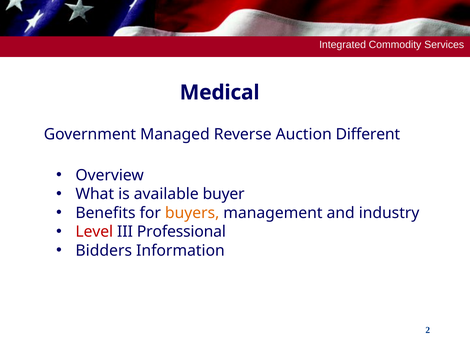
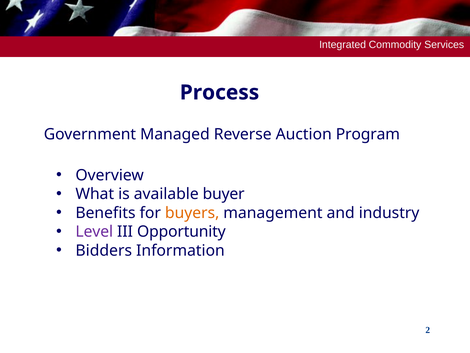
Medical: Medical -> Process
Different: Different -> Program
Level colour: red -> purple
Professional: Professional -> Opportunity
